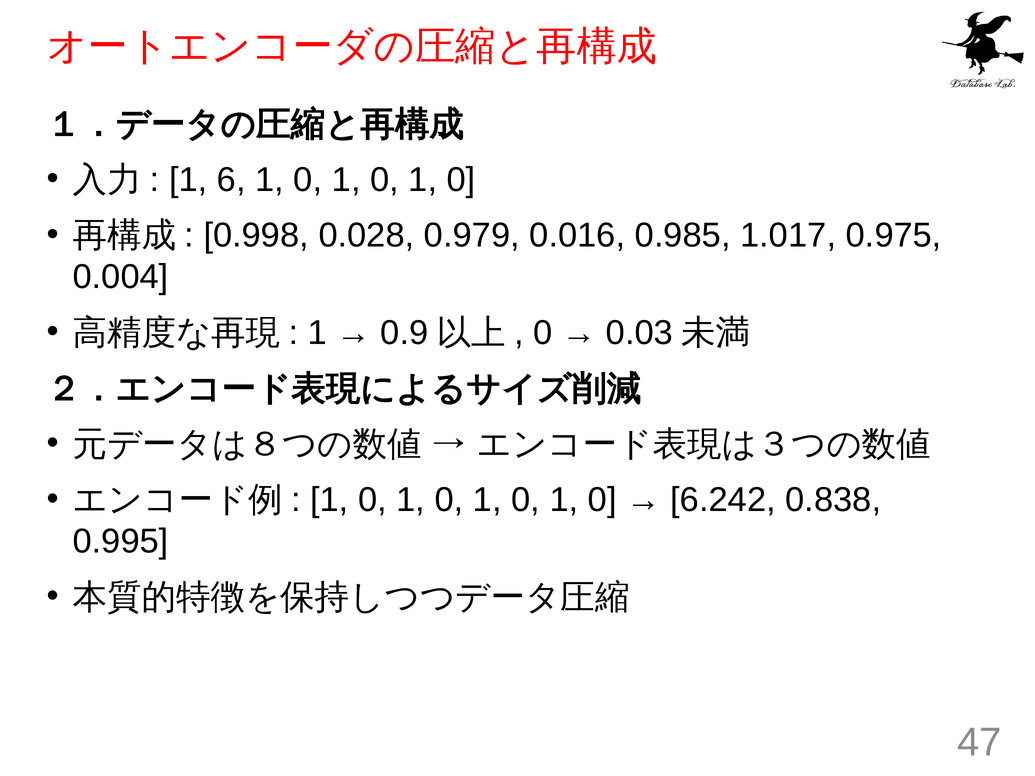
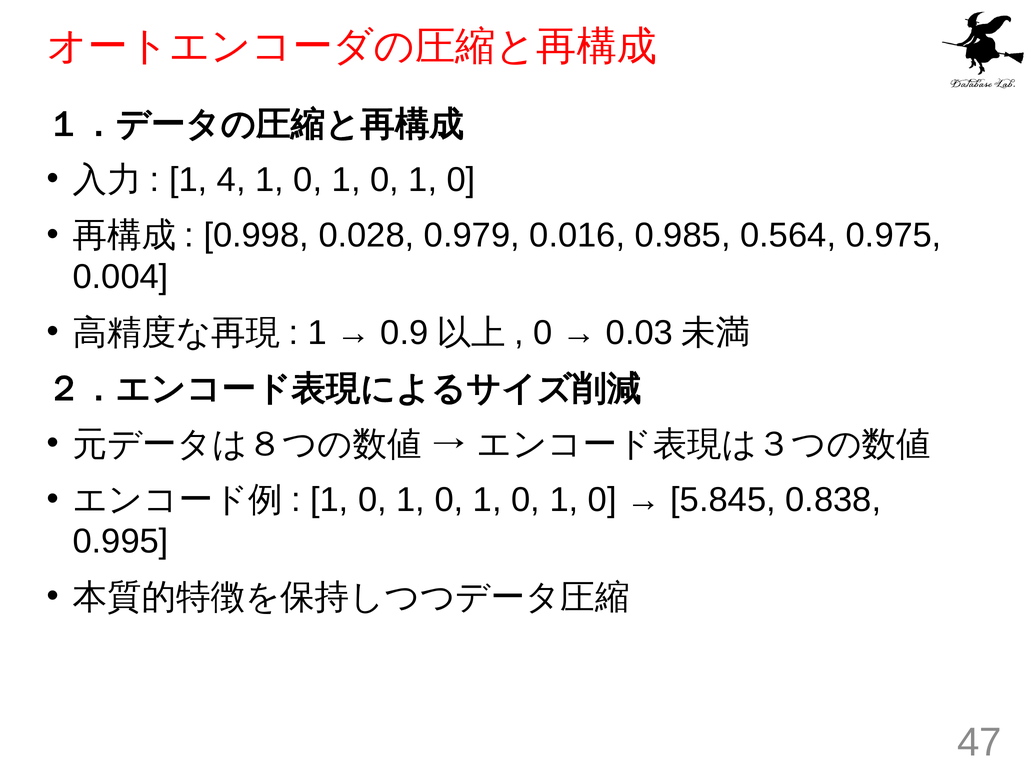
6: 6 -> 4
1.017: 1.017 -> 0.564
6.242: 6.242 -> 5.845
